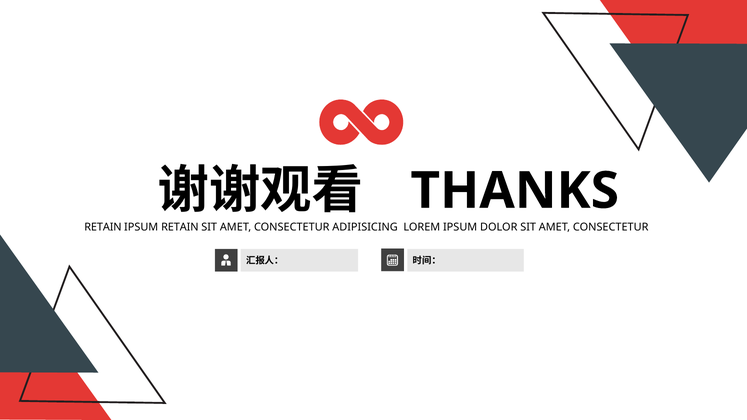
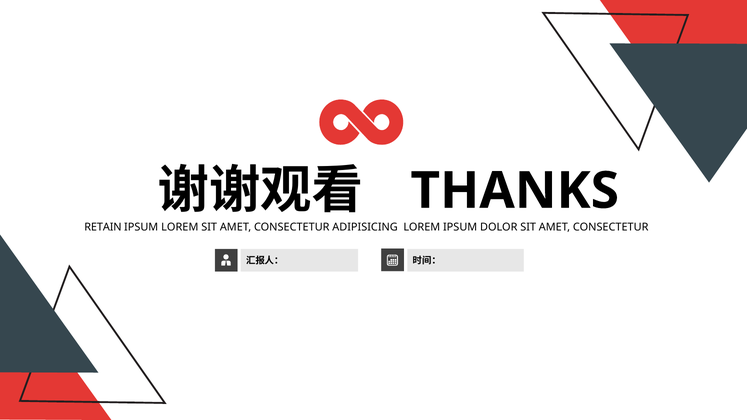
IPSUM RETAIN: RETAIN -> LOREM
